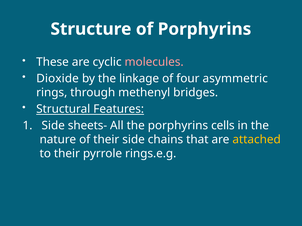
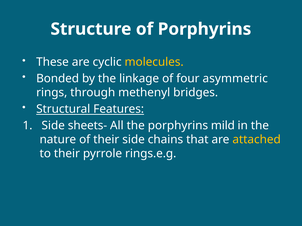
molecules colour: pink -> yellow
Dioxide: Dioxide -> Bonded
cells: cells -> mild
